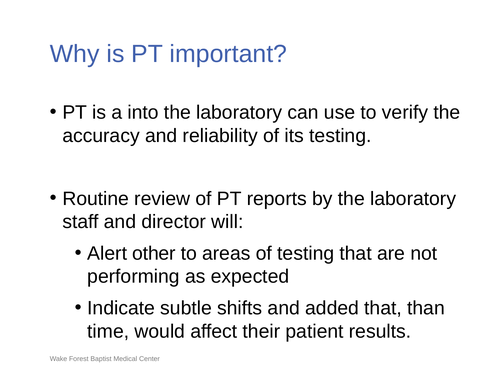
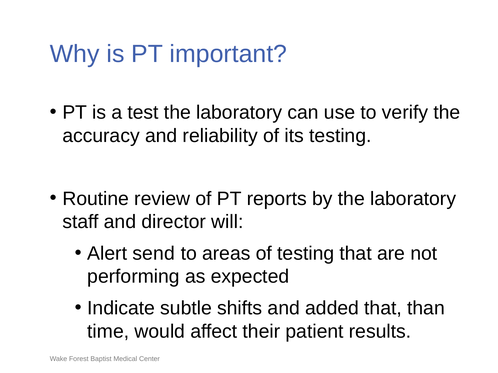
into: into -> test
other: other -> send
